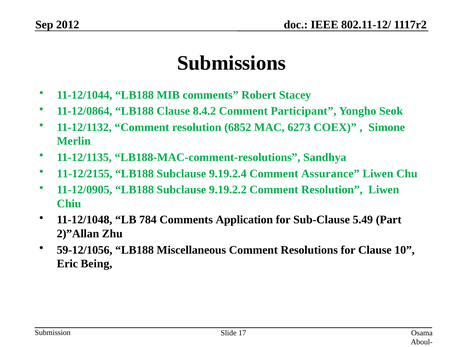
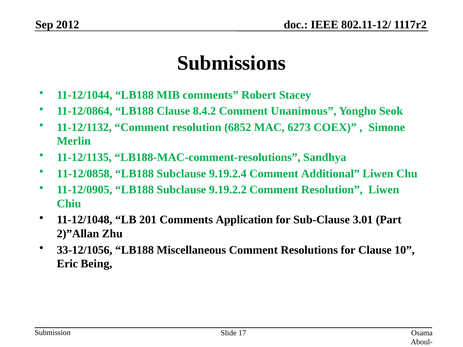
Participant: Participant -> Unanimous
11-12/2155: 11-12/2155 -> 11-12/0858
Assurance: Assurance -> Additional
784: 784 -> 201
5.49: 5.49 -> 3.01
59-12/1056: 59-12/1056 -> 33-12/1056
